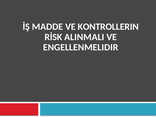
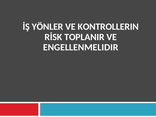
MADDE: MADDE -> YÖNLER
ALINMALI: ALINMALI -> TOPLANIR
